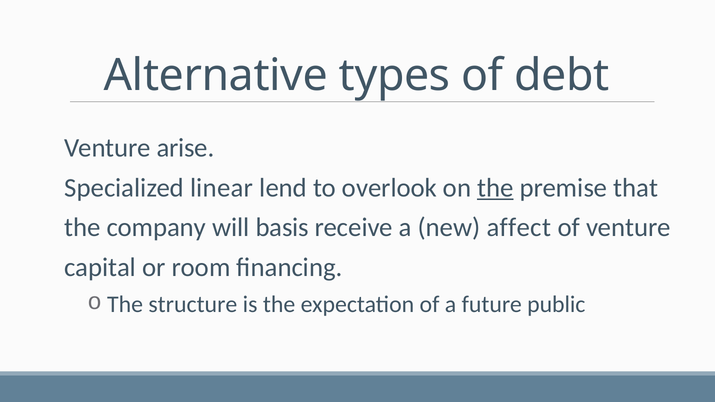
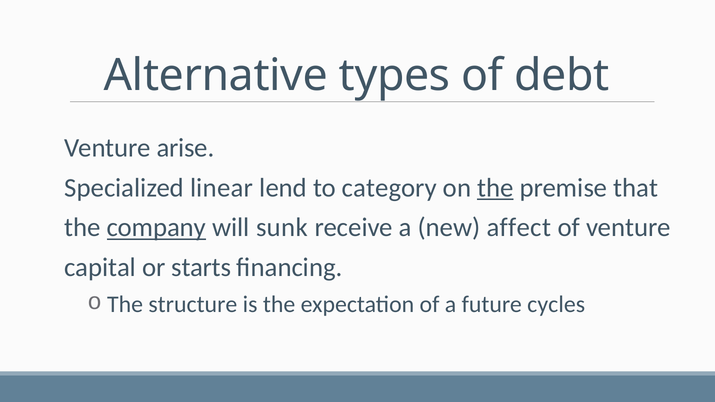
overlook: overlook -> category
company underline: none -> present
basis: basis -> sunk
room: room -> starts
public: public -> cycles
